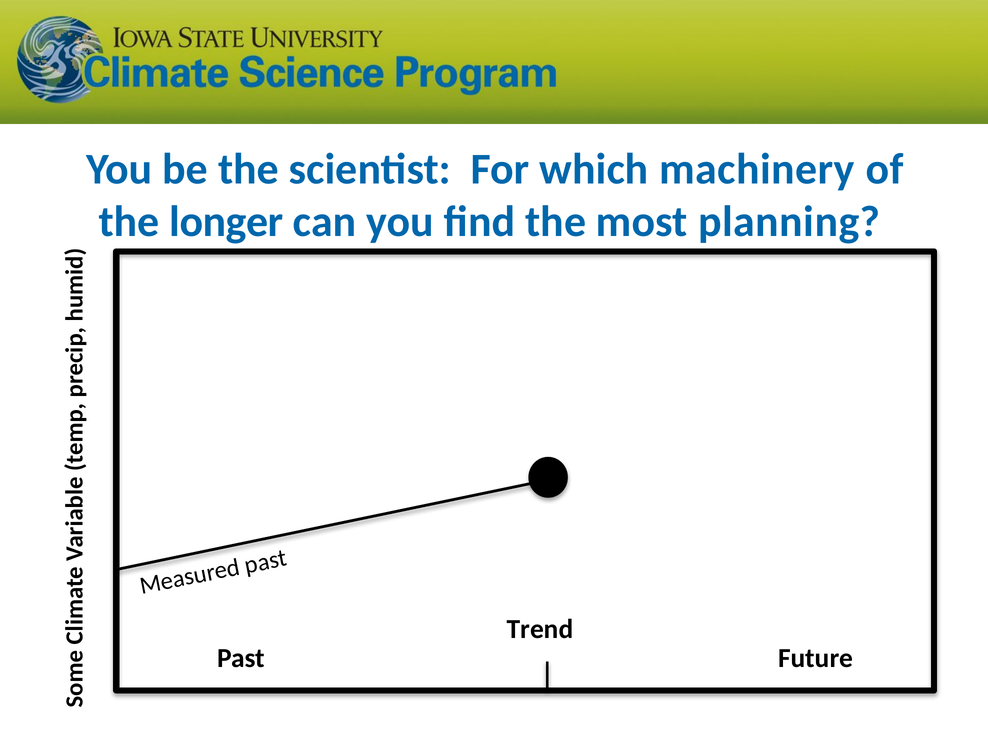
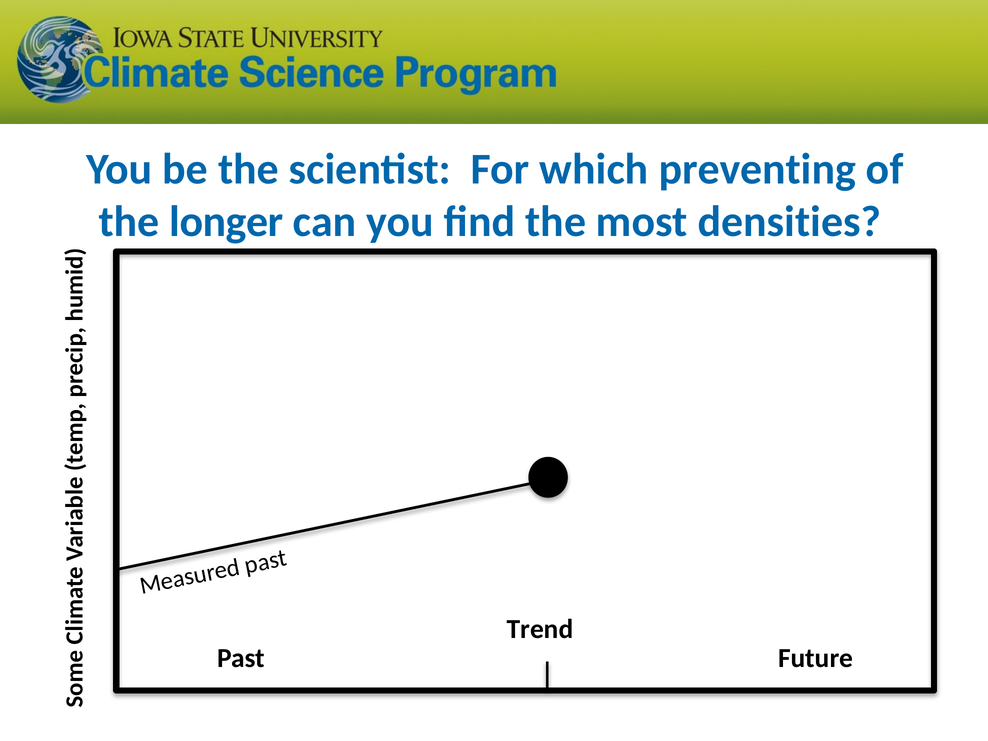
machinery: machinery -> preventing
planning: planning -> densities
